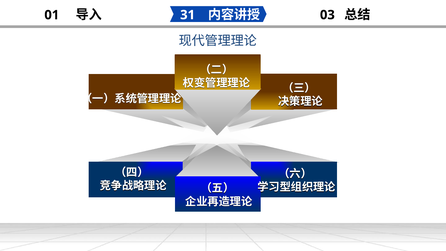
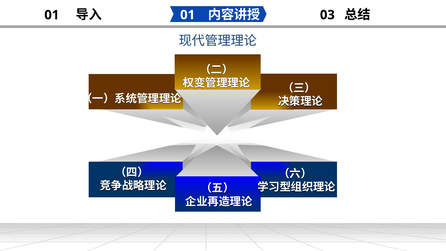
31 at (188, 15): 31 -> 01
